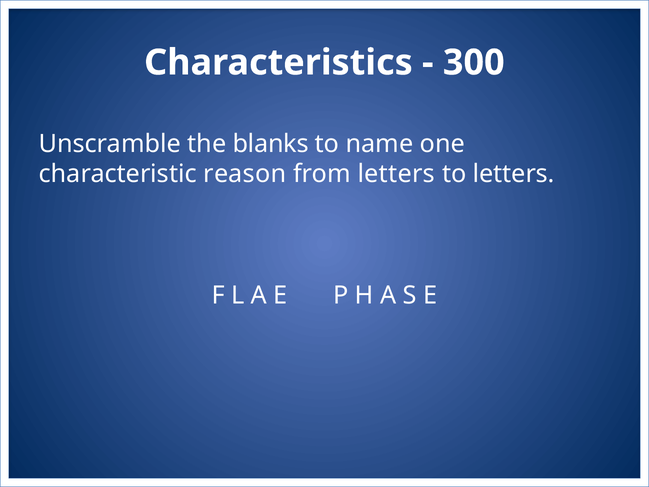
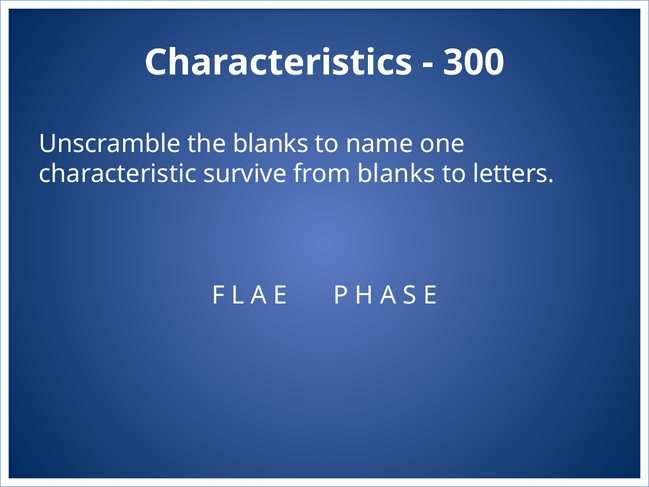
reason: reason -> survive
from letters: letters -> blanks
